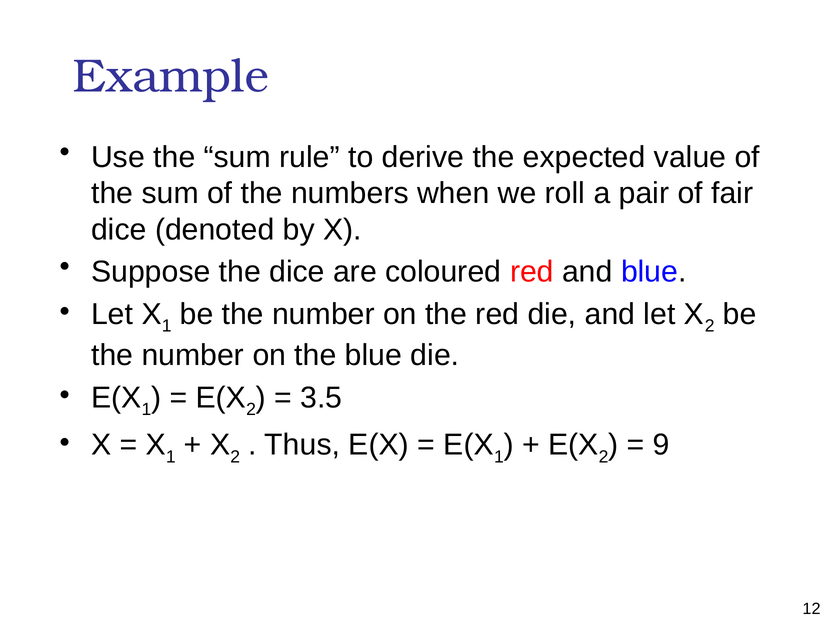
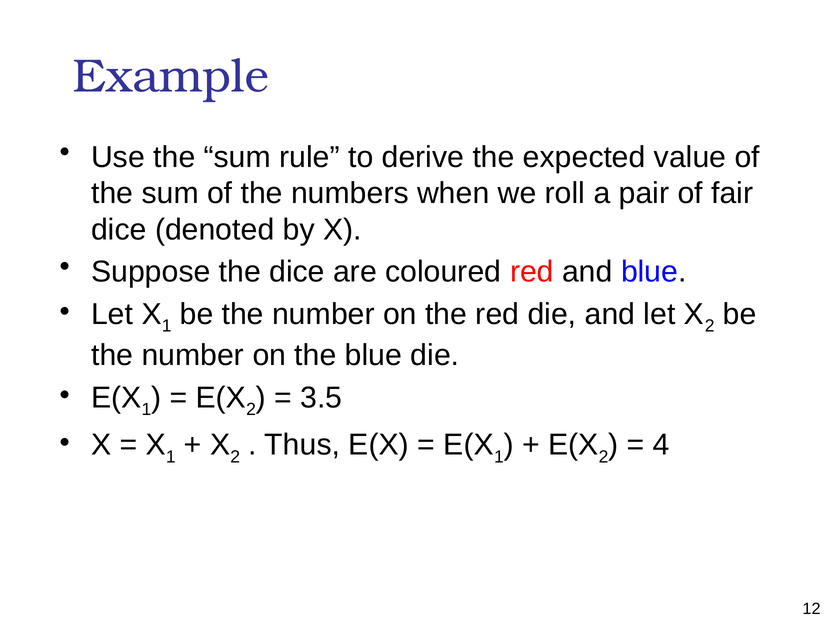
9: 9 -> 4
